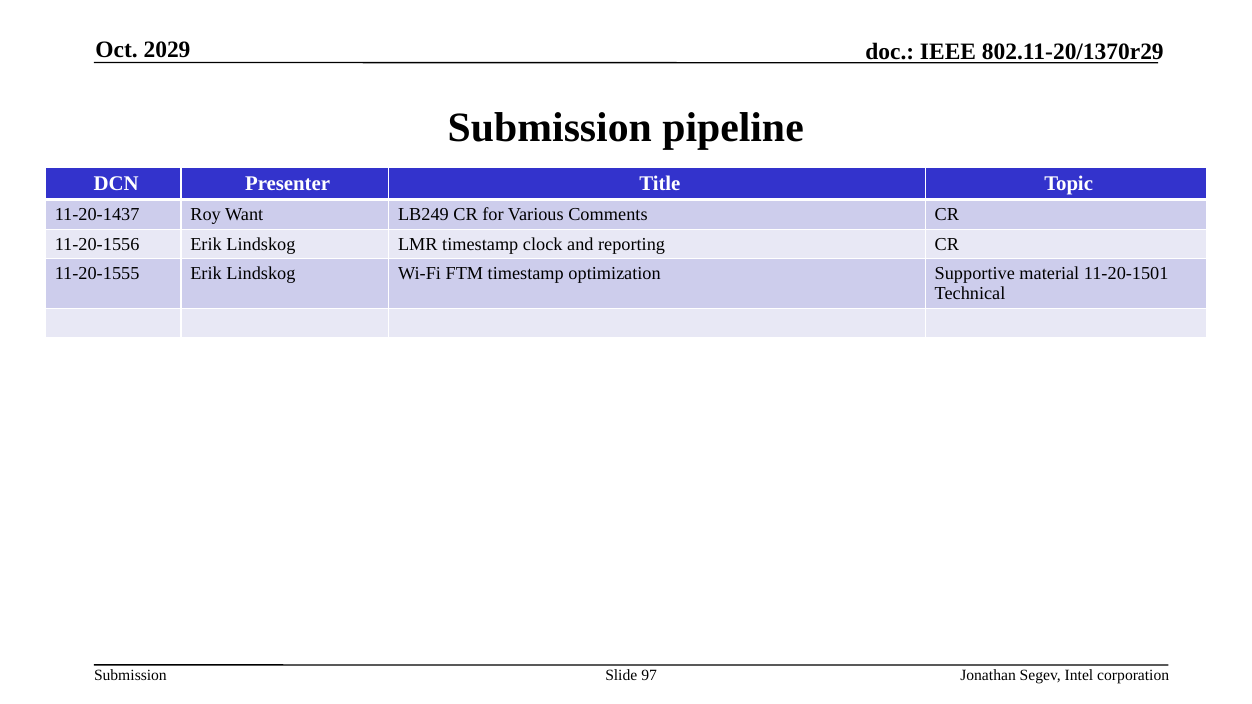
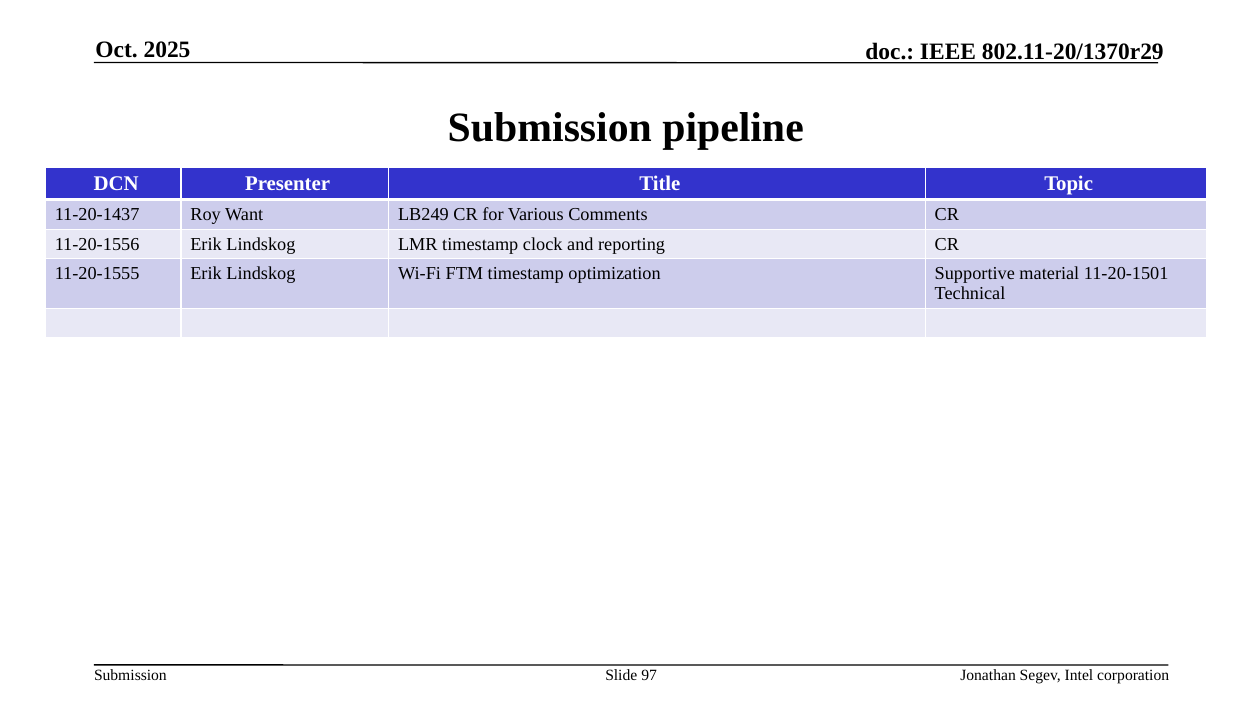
2029: 2029 -> 2025
